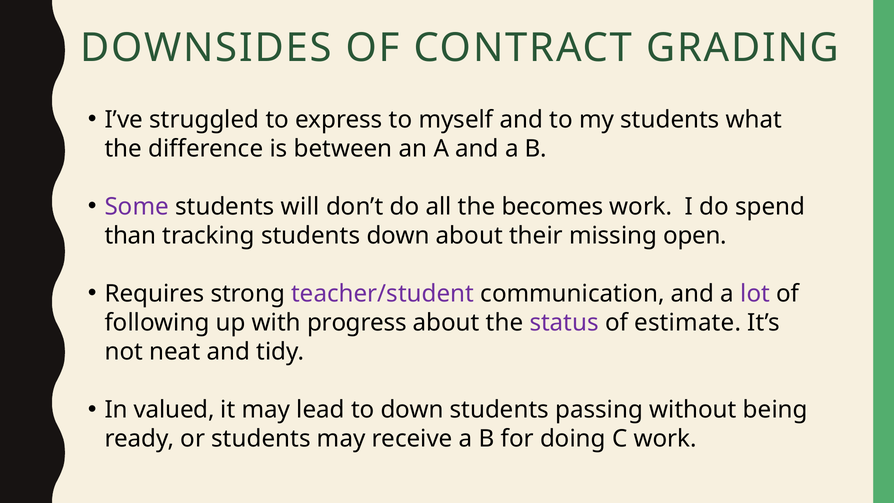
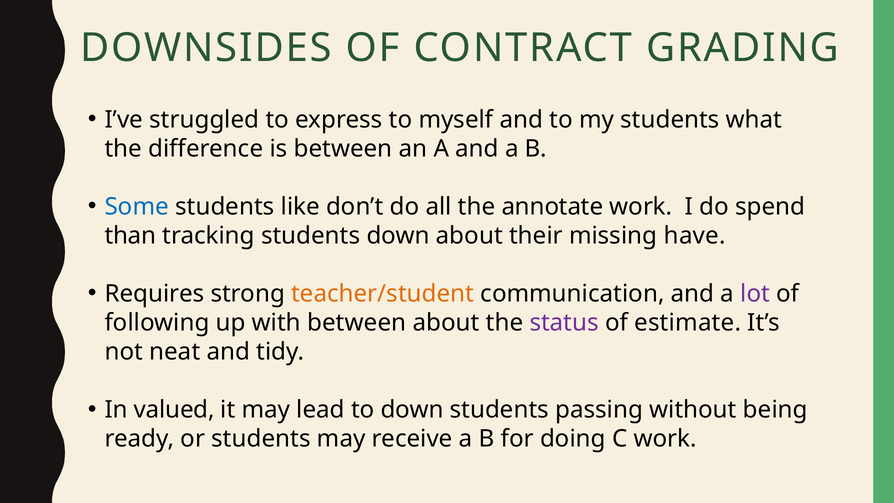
Some colour: purple -> blue
will: will -> like
becomes: becomes -> annotate
open: open -> have
teacher/student colour: purple -> orange
with progress: progress -> between
